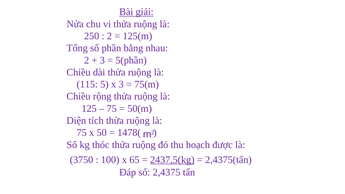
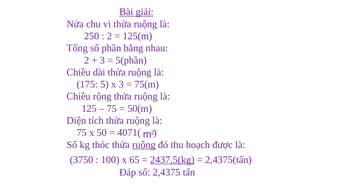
115: 115 -> 175
1478(: 1478( -> 4071(
ruộng at (144, 145) underline: none -> present
